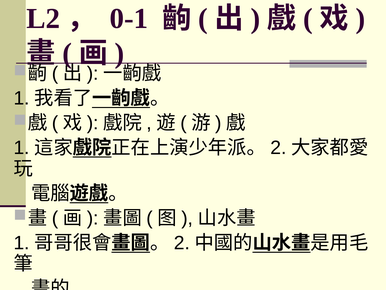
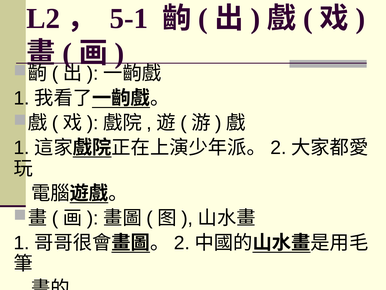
0-1: 0-1 -> 5-1
